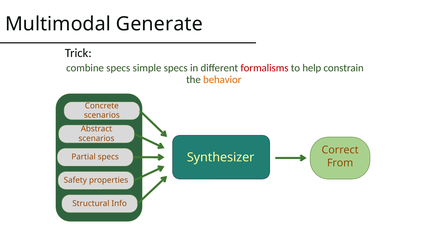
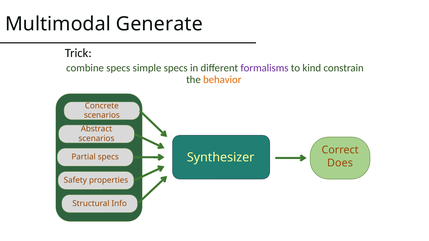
formalisms colour: red -> purple
help: help -> kind
From: From -> Does
